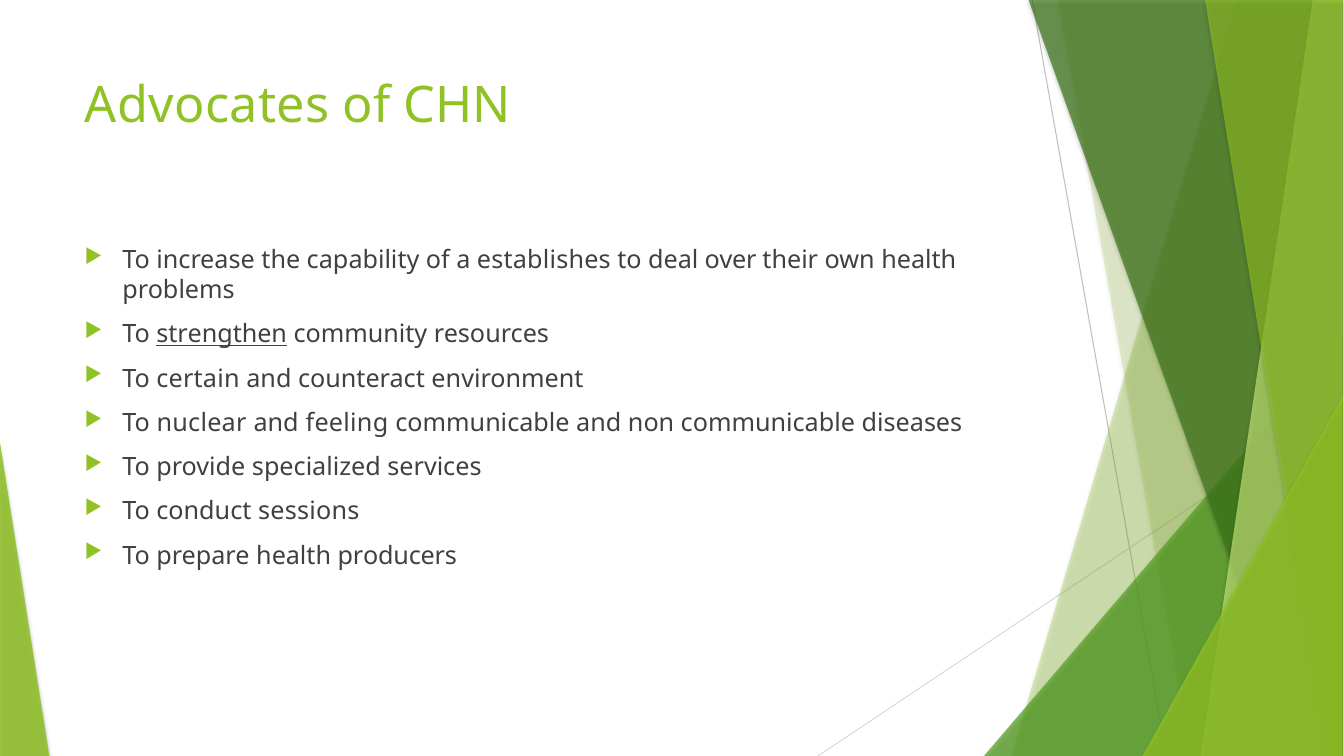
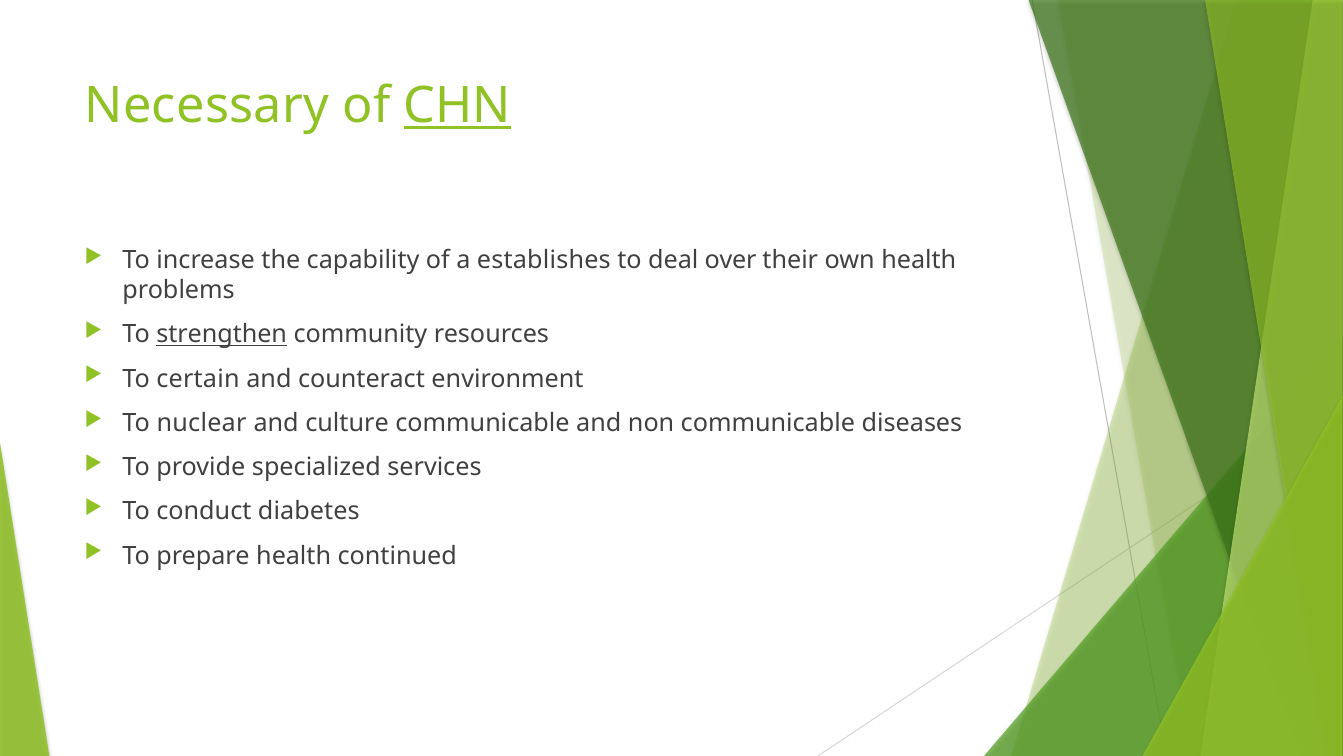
Advocates: Advocates -> Necessary
CHN underline: none -> present
feeling: feeling -> culture
sessions: sessions -> diabetes
producers: producers -> continued
